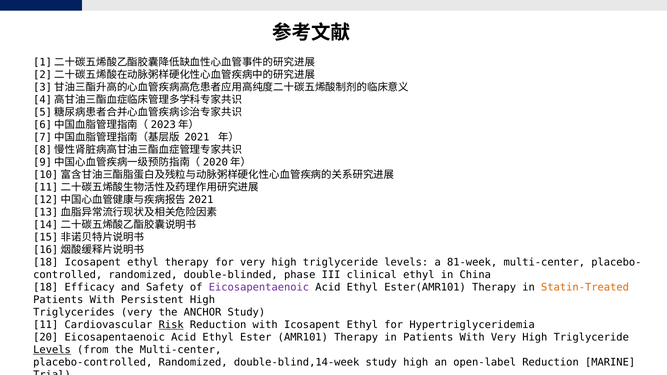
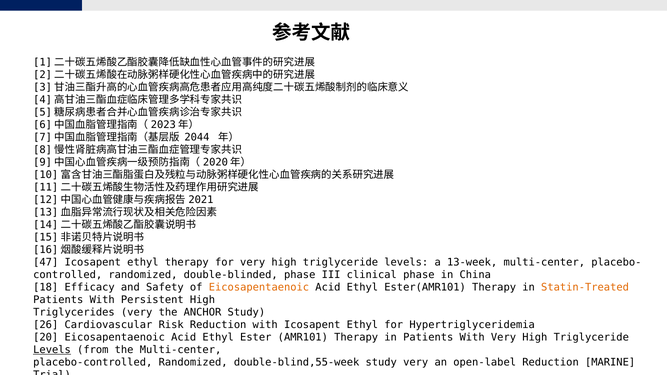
2021: 2021 -> 2044
18 at (46, 262): 18 -> 47
81-week: 81-week -> 13-week
clinical ethyl: ethyl -> phase
Eicosapentaenoic at (259, 287) colour: purple -> orange
11: 11 -> 26
Risk underline: present -> none
double-blind,14-week: double-blind,14-week -> double-blind,55-week
study high: high -> very
